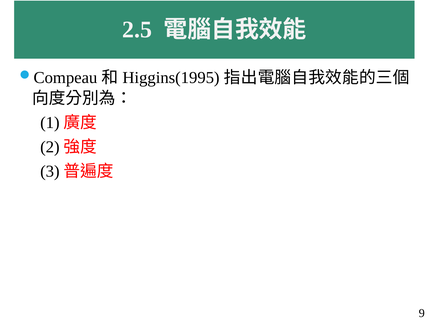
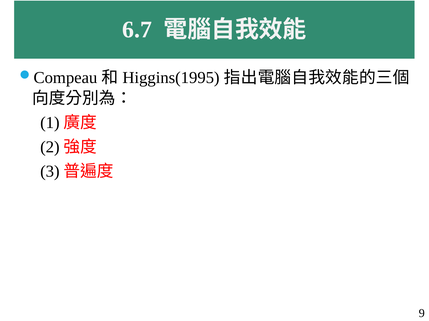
2.5: 2.5 -> 6.7
